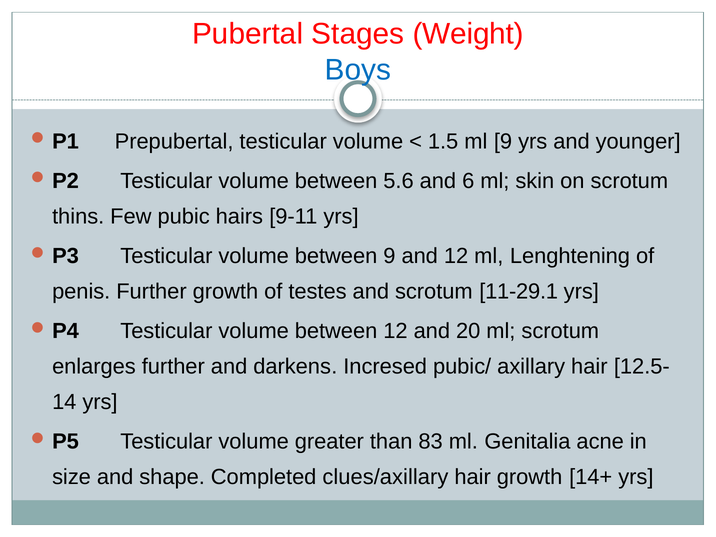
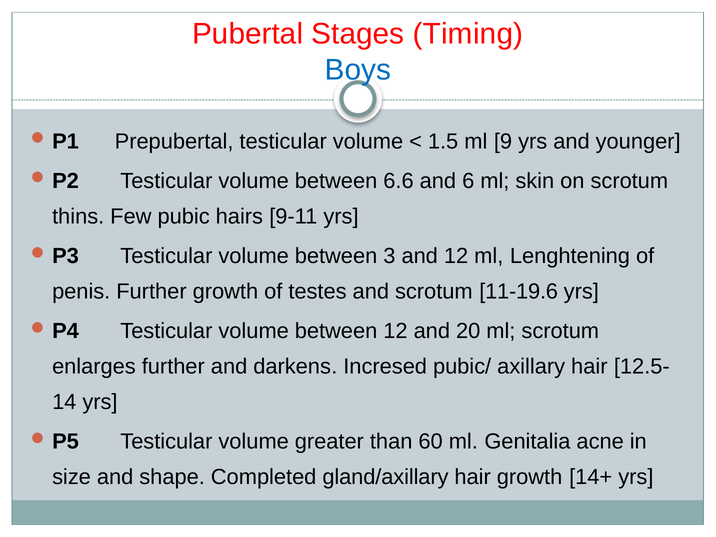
Weight: Weight -> Timing
5.6: 5.6 -> 6.6
between 9: 9 -> 3
11-29.1: 11-29.1 -> 11-19.6
83: 83 -> 60
clues/axillary: clues/axillary -> gland/axillary
